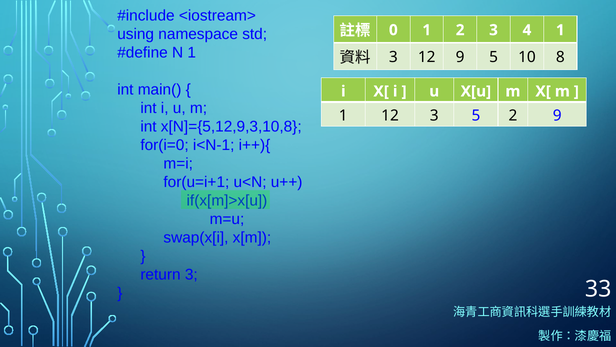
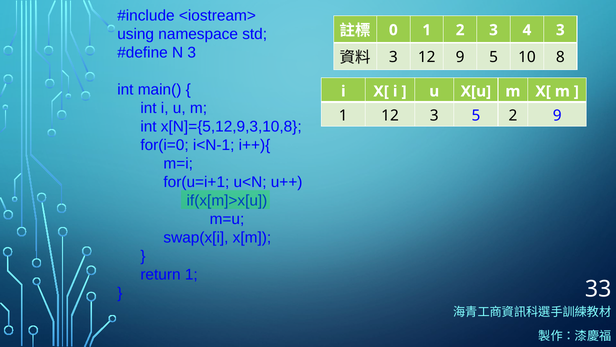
4 1: 1 -> 3
N 1: 1 -> 3
return 3: 3 -> 1
